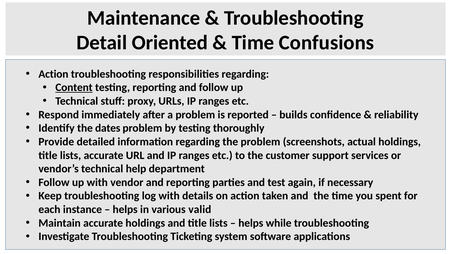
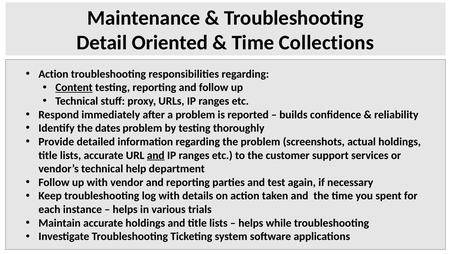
Confusions: Confusions -> Collections
and at (156, 155) underline: none -> present
valid: valid -> trials
